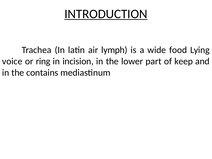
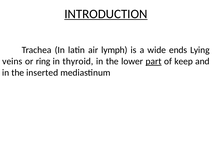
food: food -> ends
voice: voice -> veins
incision: incision -> thyroid
part underline: none -> present
contains: contains -> inserted
